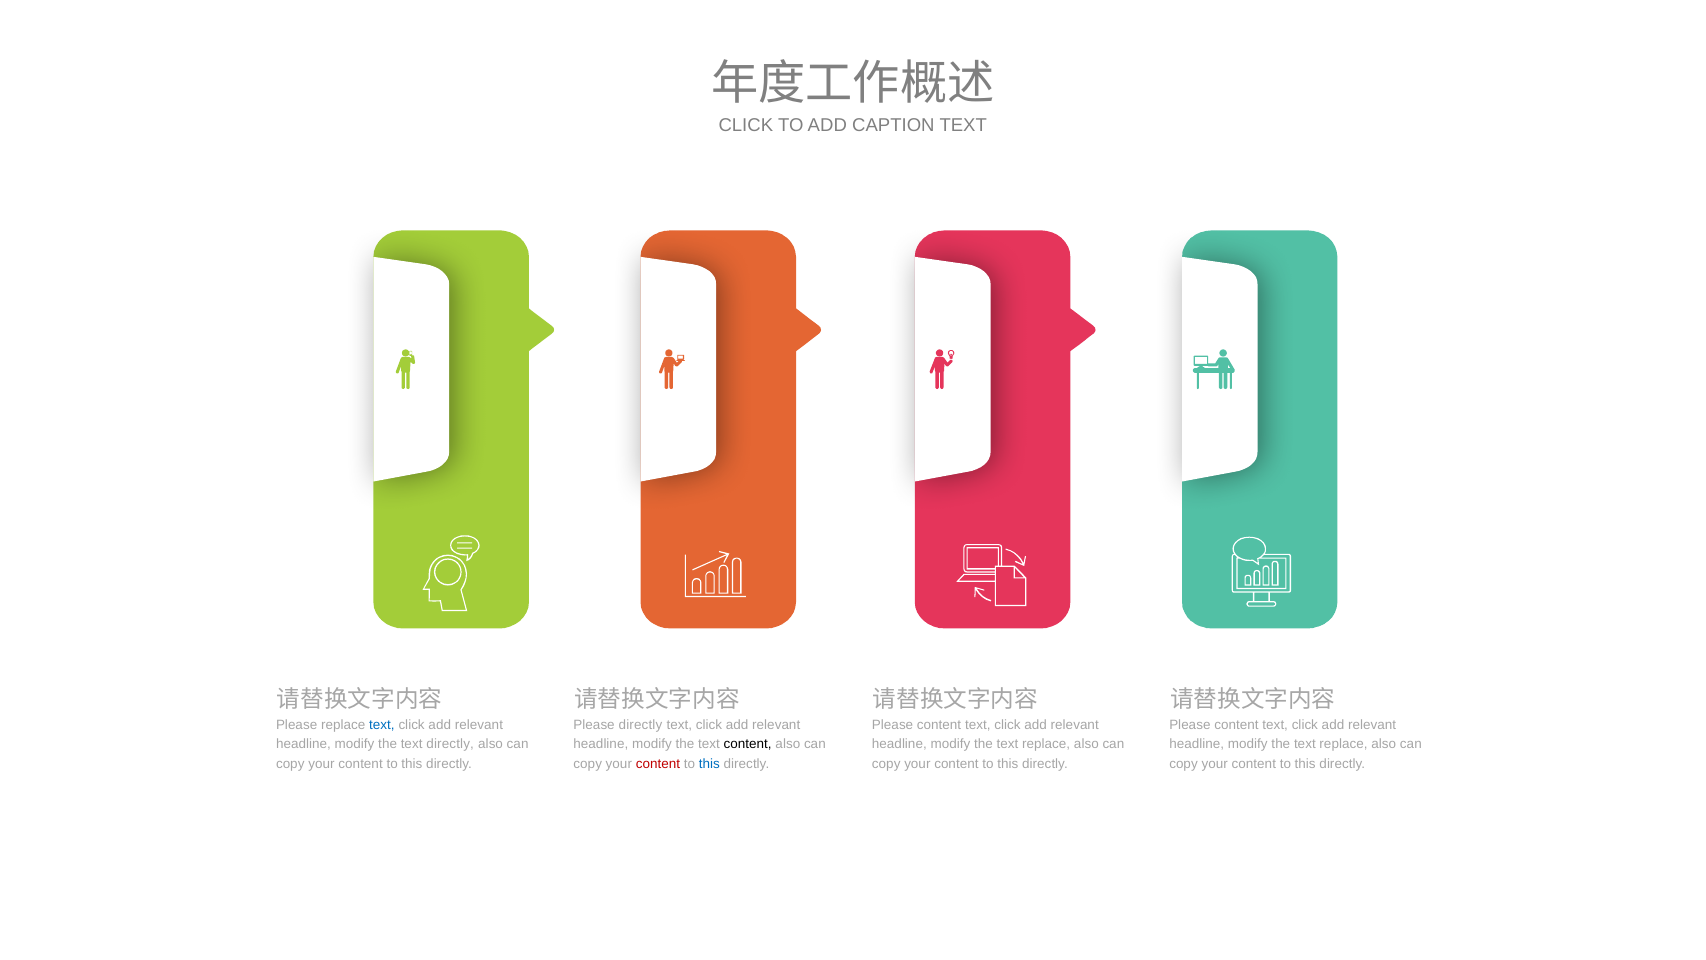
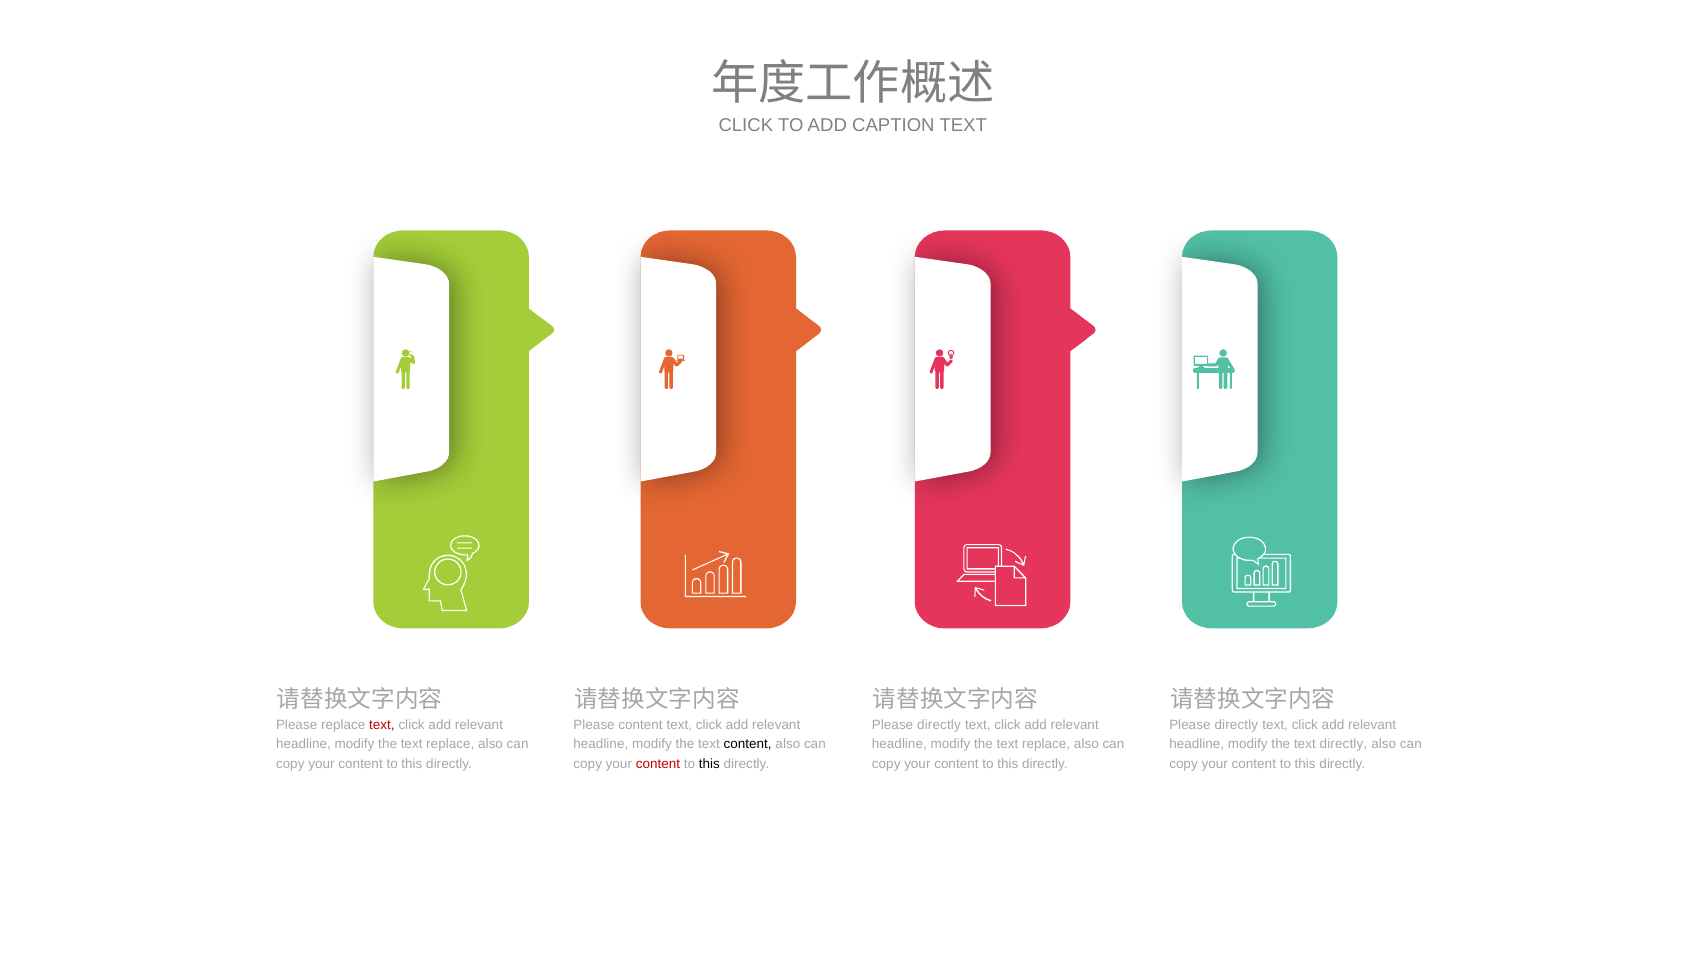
text at (382, 725) colour: blue -> red
Please directly: directly -> content
content at (939, 725): content -> directly
content at (1236, 725): content -> directly
directly at (450, 744): directly -> replace
replace at (1344, 744): replace -> directly
this at (709, 763) colour: blue -> black
